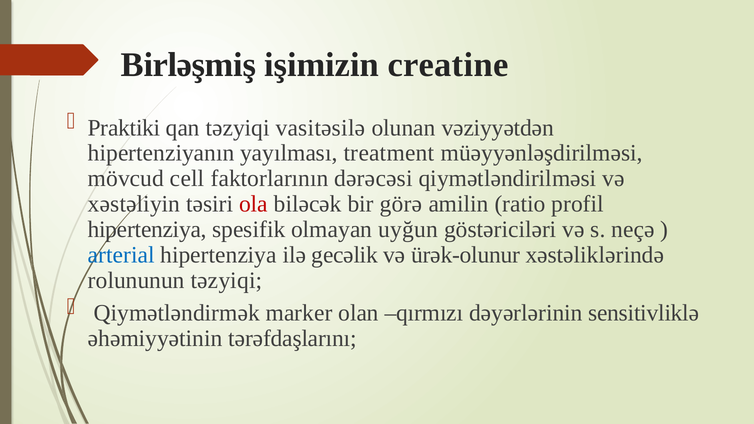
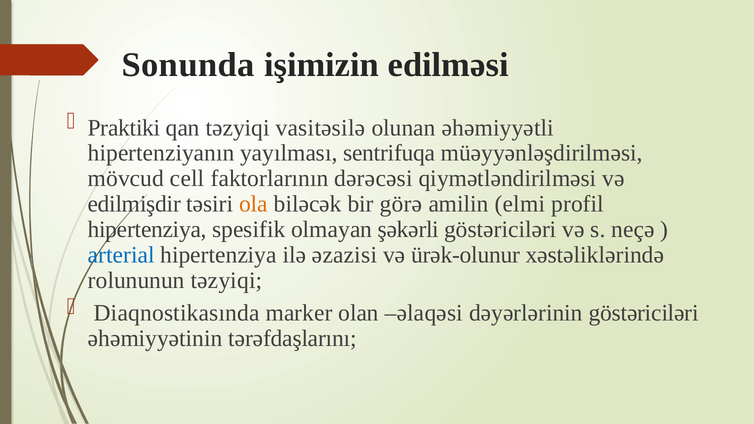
Birləşmiş: Birləşmiş -> Sonunda
creatine: creatine -> edilməsi
vəziyyətdən: vəziyyətdən -> əhəmiyyətli
treatment: treatment -> sentrifuqa
xəstəliyin: xəstəliyin -> edilmişdir
ola colour: red -> orange
ratio: ratio -> elmi
uyğun: uyğun -> şəkərli
gecəlik: gecəlik -> əzazisi
Qiymətləndirmək: Qiymətləndirmək -> Diaqnostikasında
qırmızı: qırmızı -> əlaqəsi
dəyərlərinin sensitivliklə: sensitivliklə -> göstəriciləri
